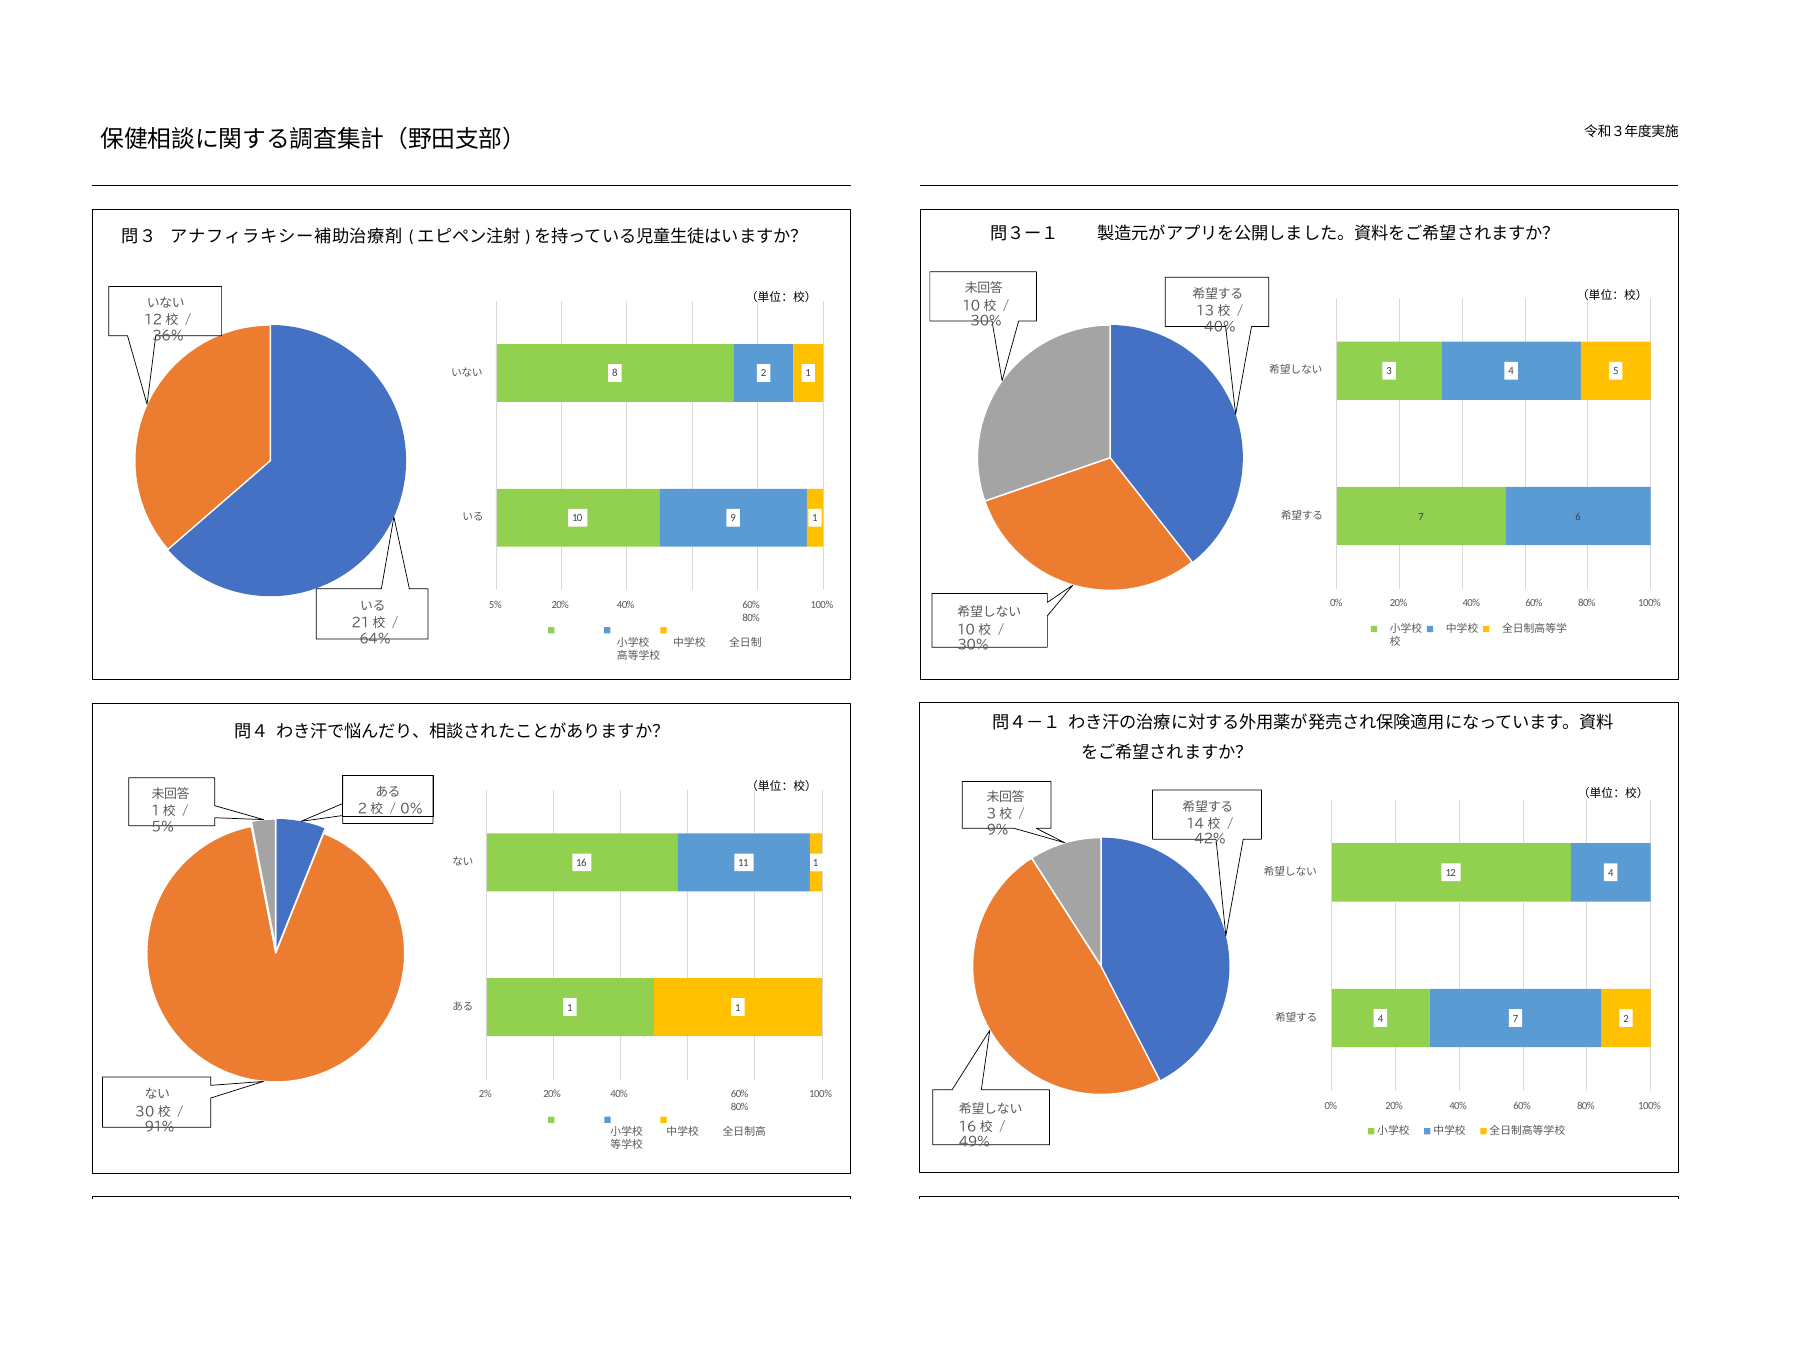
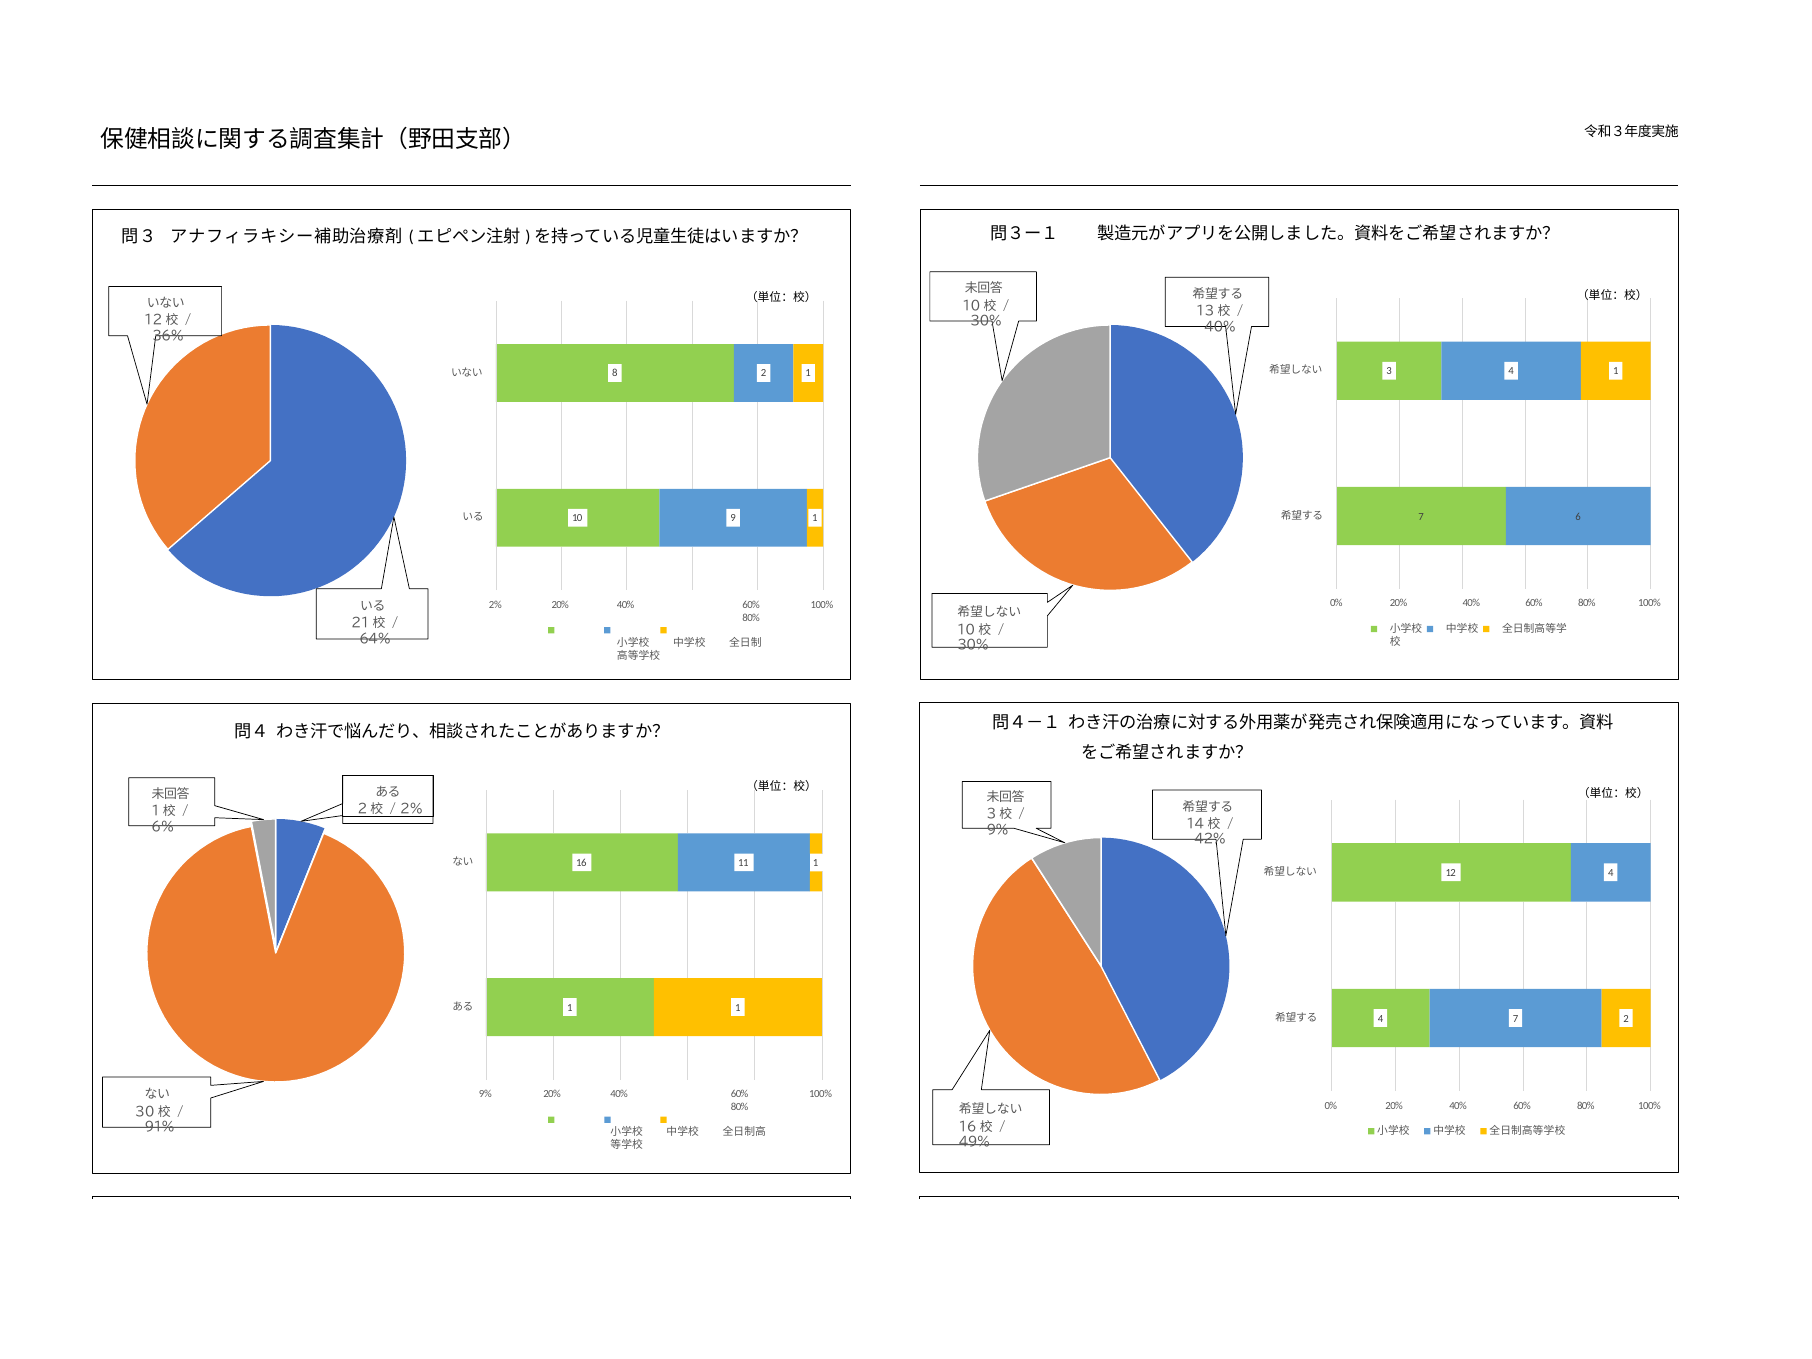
4 5: 5 -> 1
5% at (495, 605): 5% -> 2%
0% at (412, 809): 0% -> 2%
5% at (163, 827): 5% -> 6%
2% at (485, 1094): 2% -> 9%
